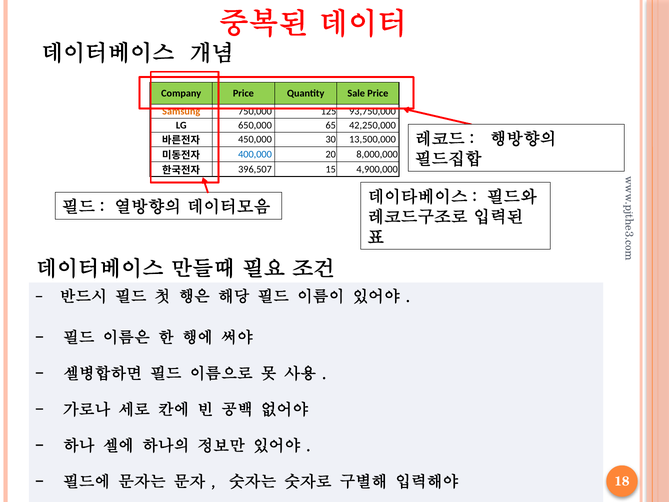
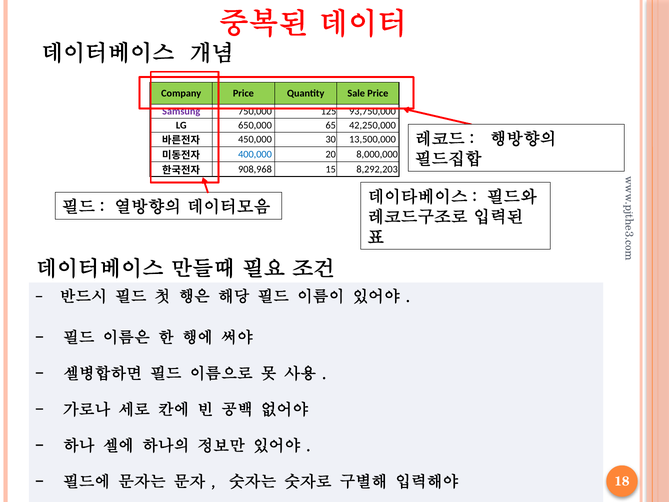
Samsung colour: orange -> purple
396,507: 396,507 -> 908,968
4,900,000: 4,900,000 -> 8,292,203
